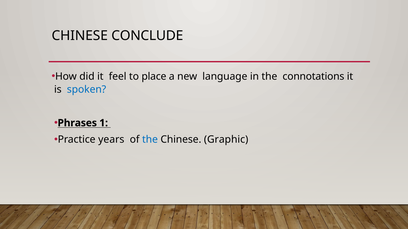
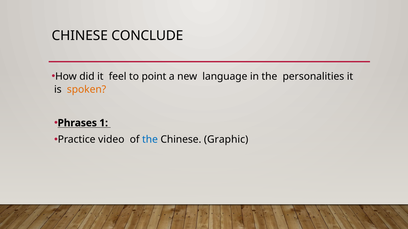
place: place -> point
connotations: connotations -> personalities
spoken colour: blue -> orange
years: years -> video
